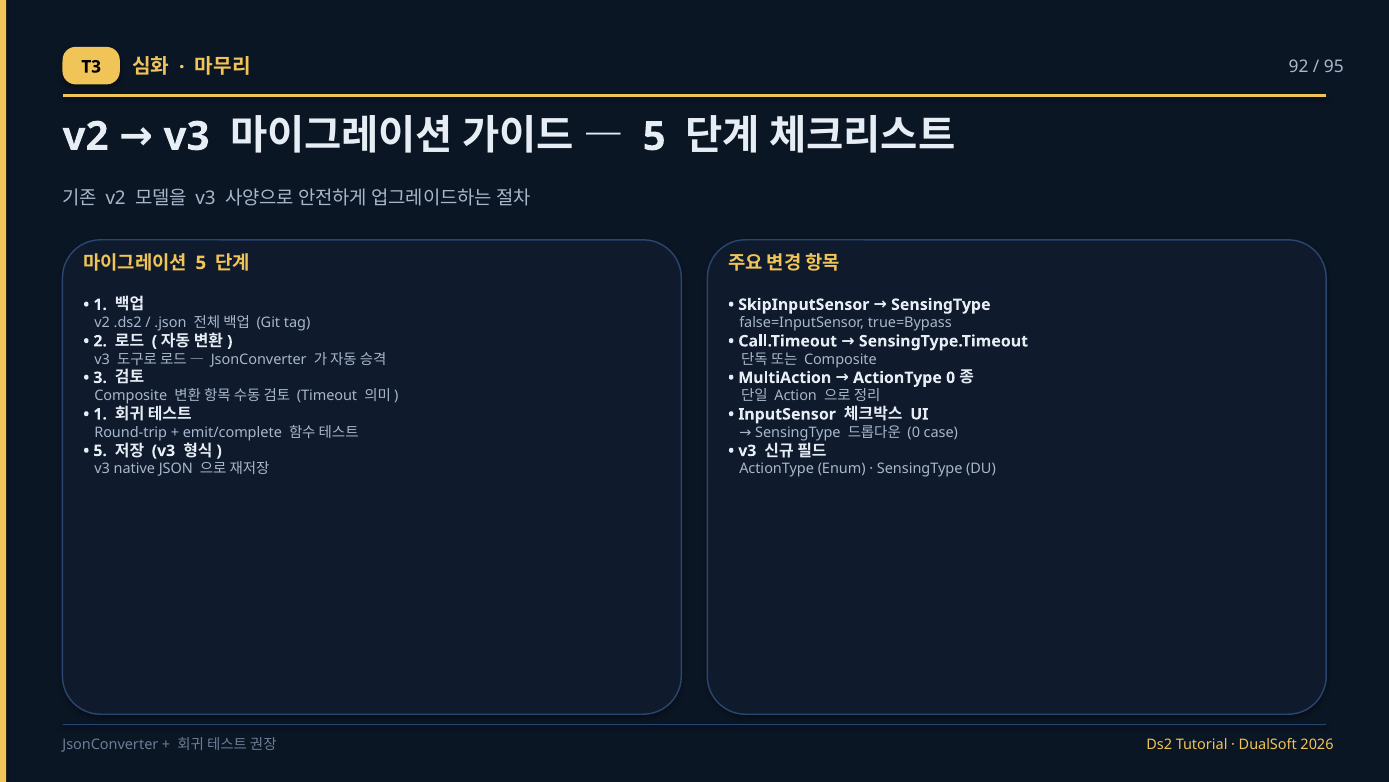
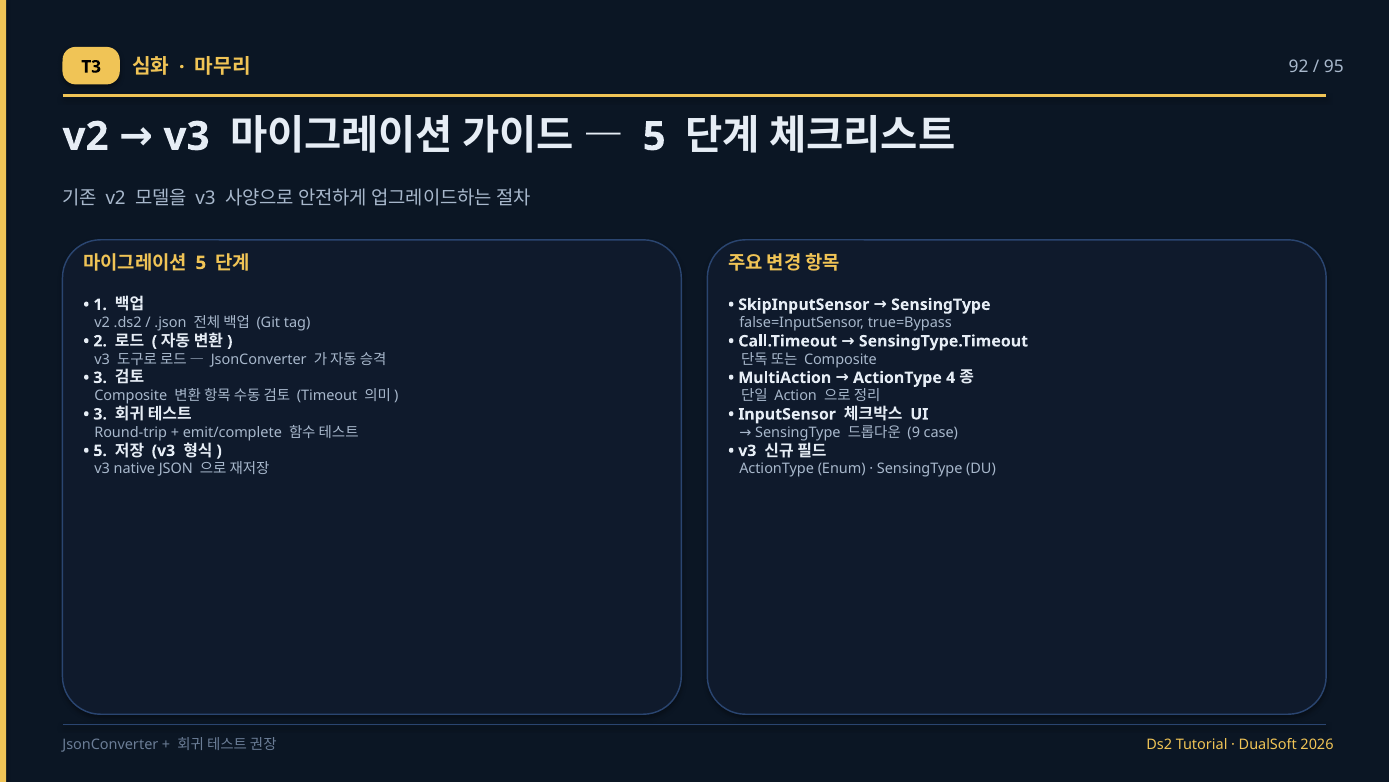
ActionType 0: 0 -> 4
1 at (100, 414): 1 -> 3
0 at (914, 432): 0 -> 9
